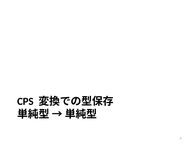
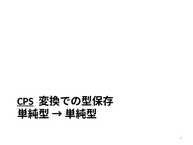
CPS underline: none -> present
